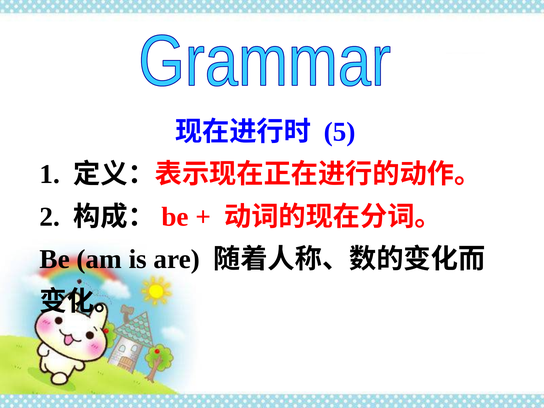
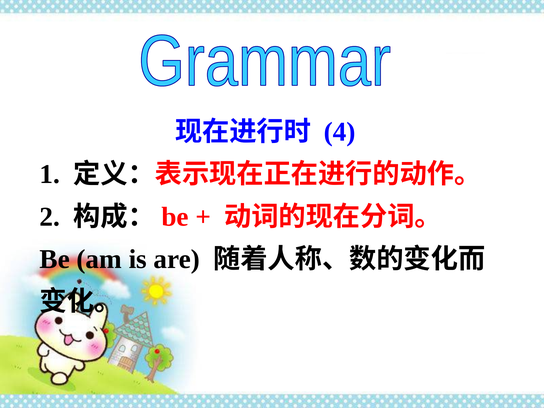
5: 5 -> 4
